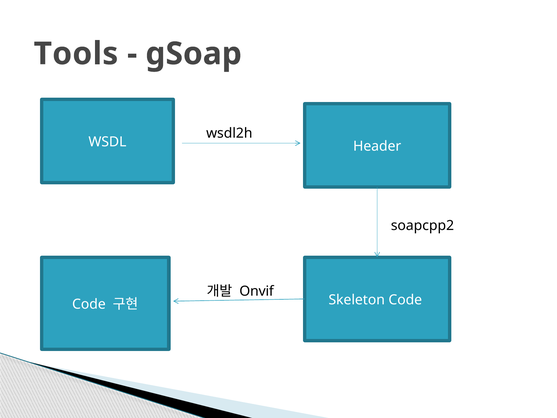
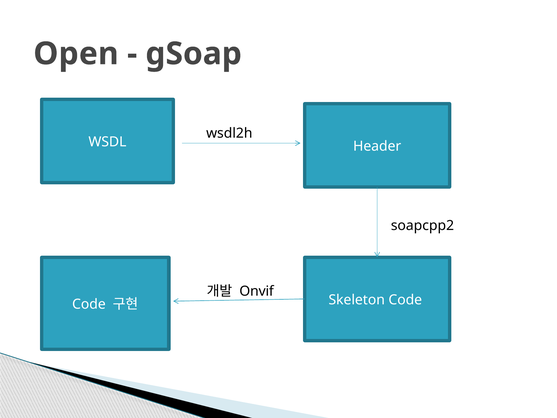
Tools: Tools -> Open
